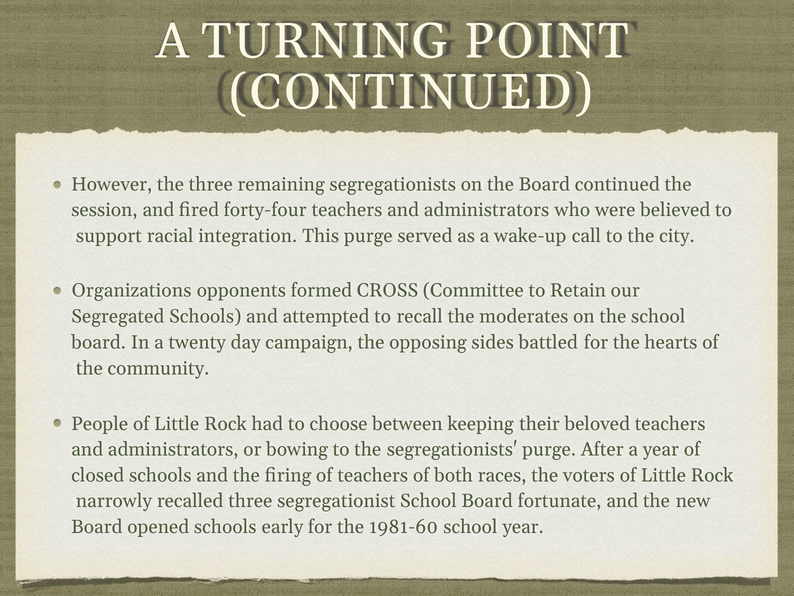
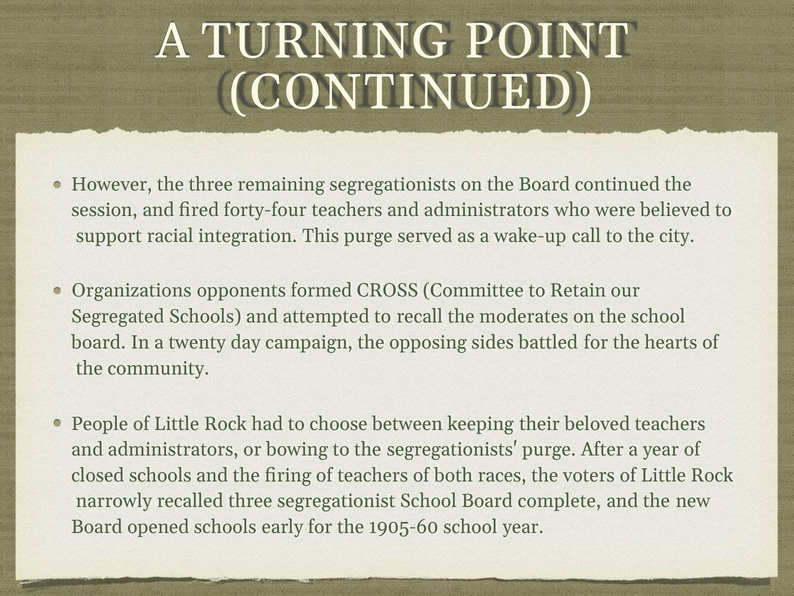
fortunate: fortunate -> complete
1981-60: 1981-60 -> 1905-60
